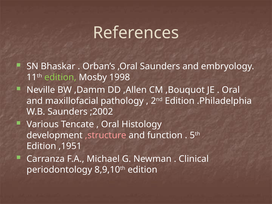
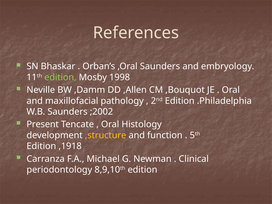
Various: Various -> Present
,structure colour: pink -> yellow
,1951: ,1951 -> ,1918
